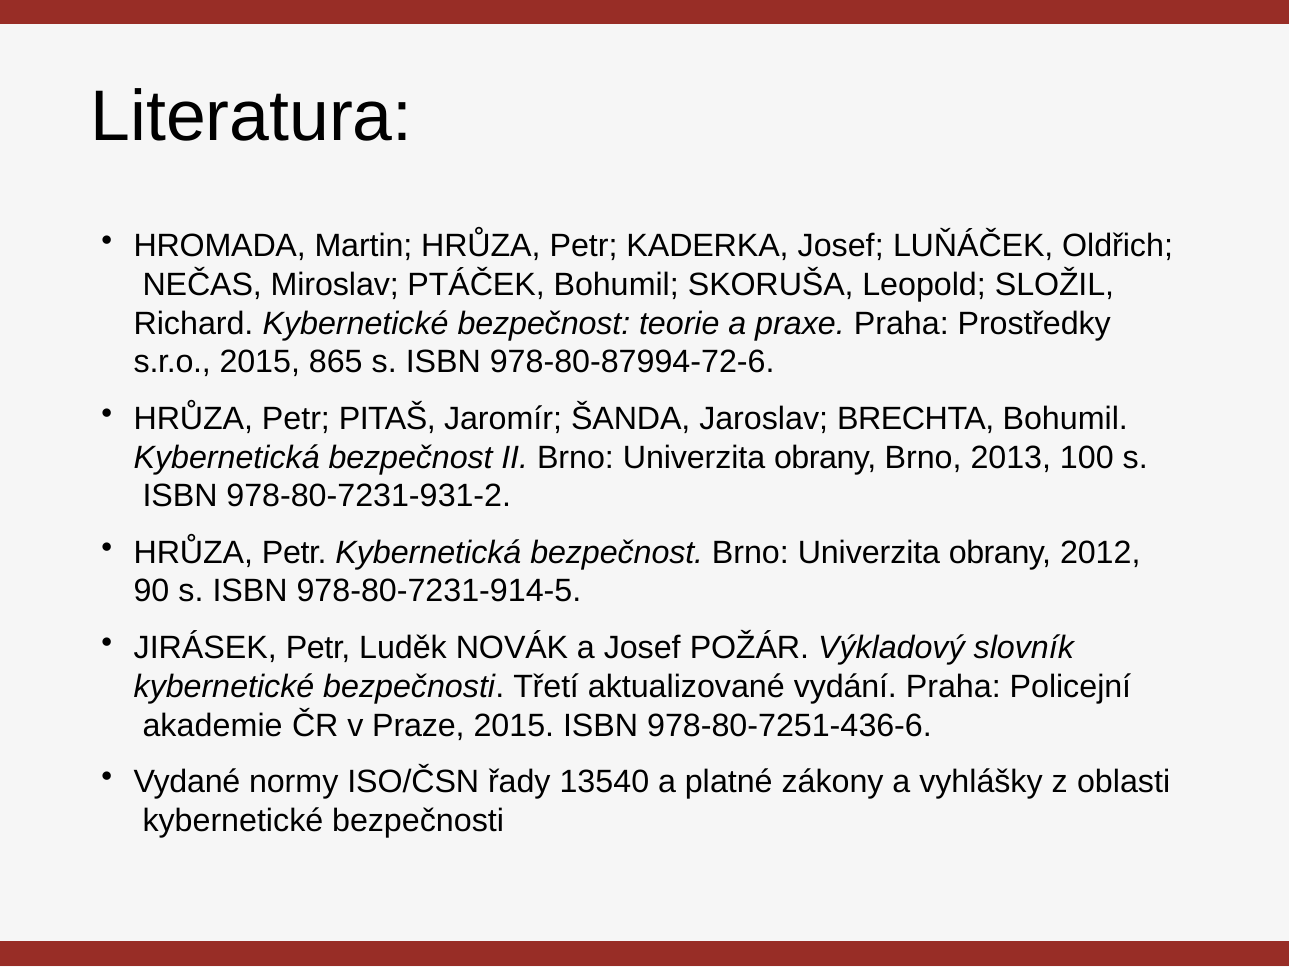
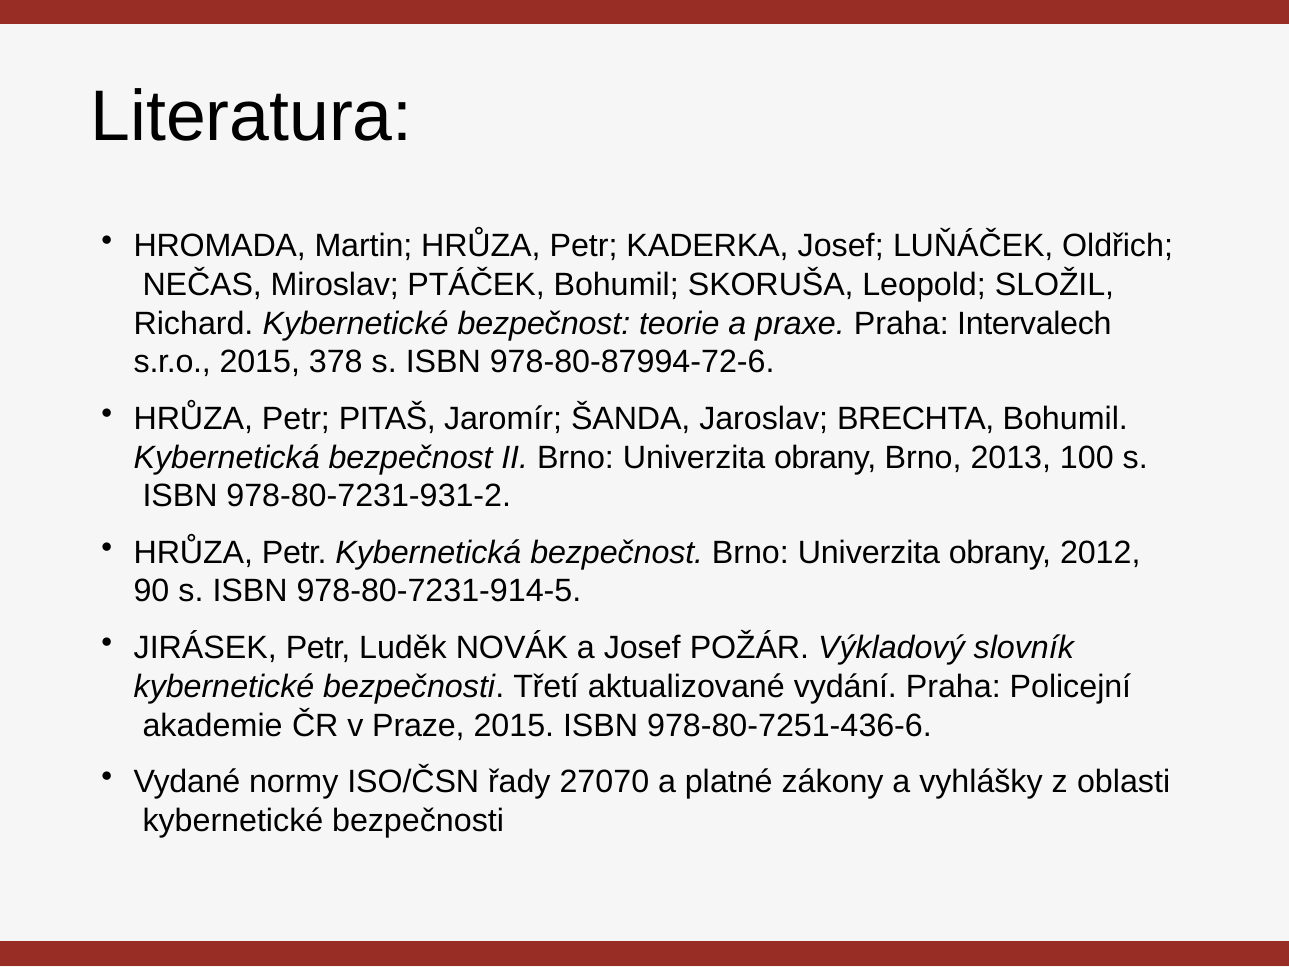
Prostředky: Prostředky -> Intervalech
865: 865 -> 378
13540: 13540 -> 27070
